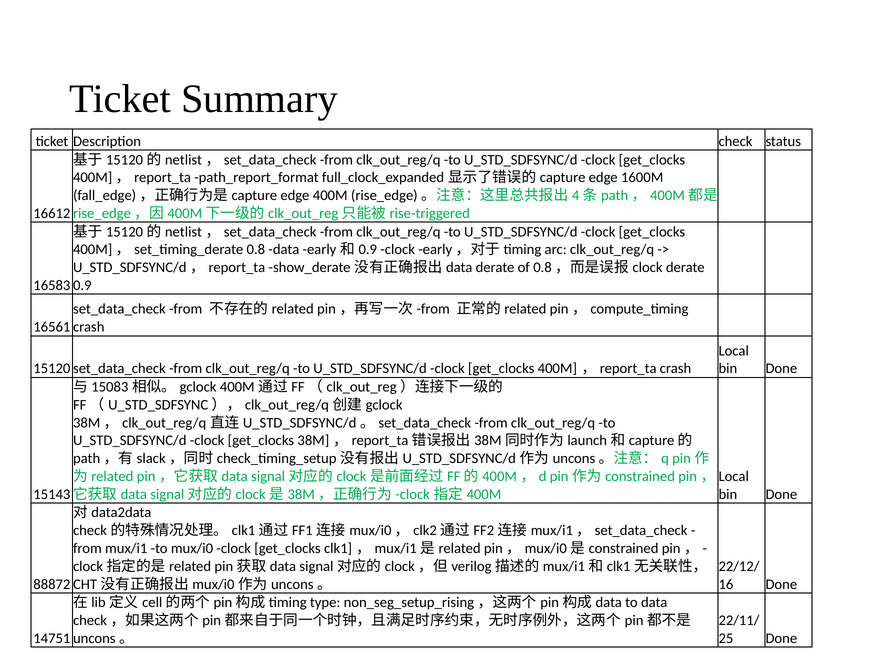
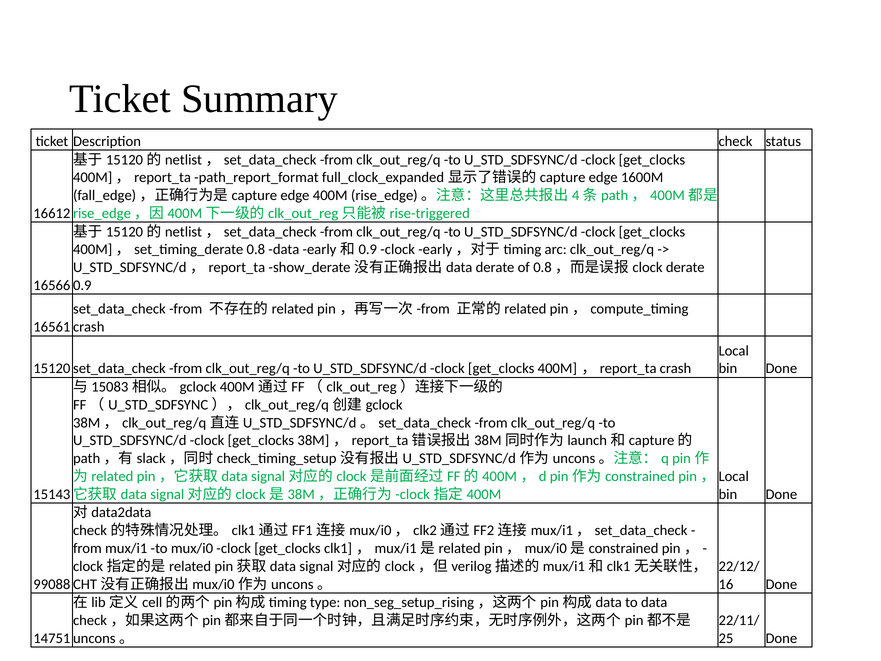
16583: 16583 -> 16566
88872: 88872 -> 99088
